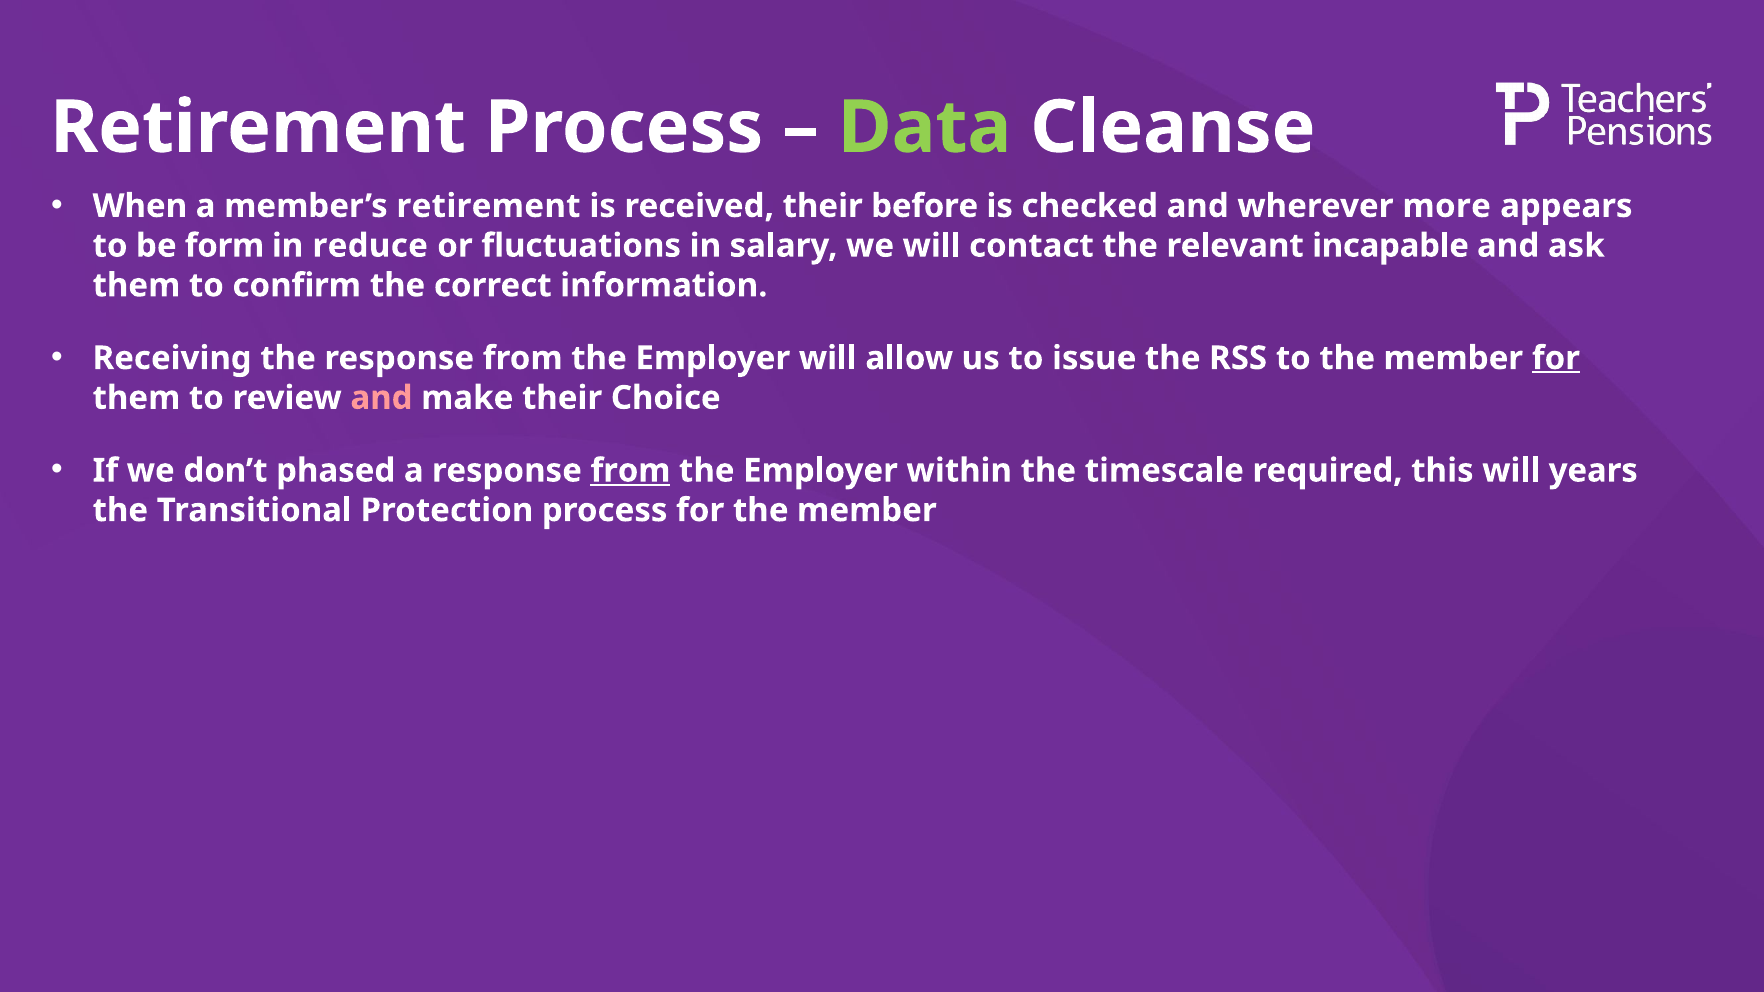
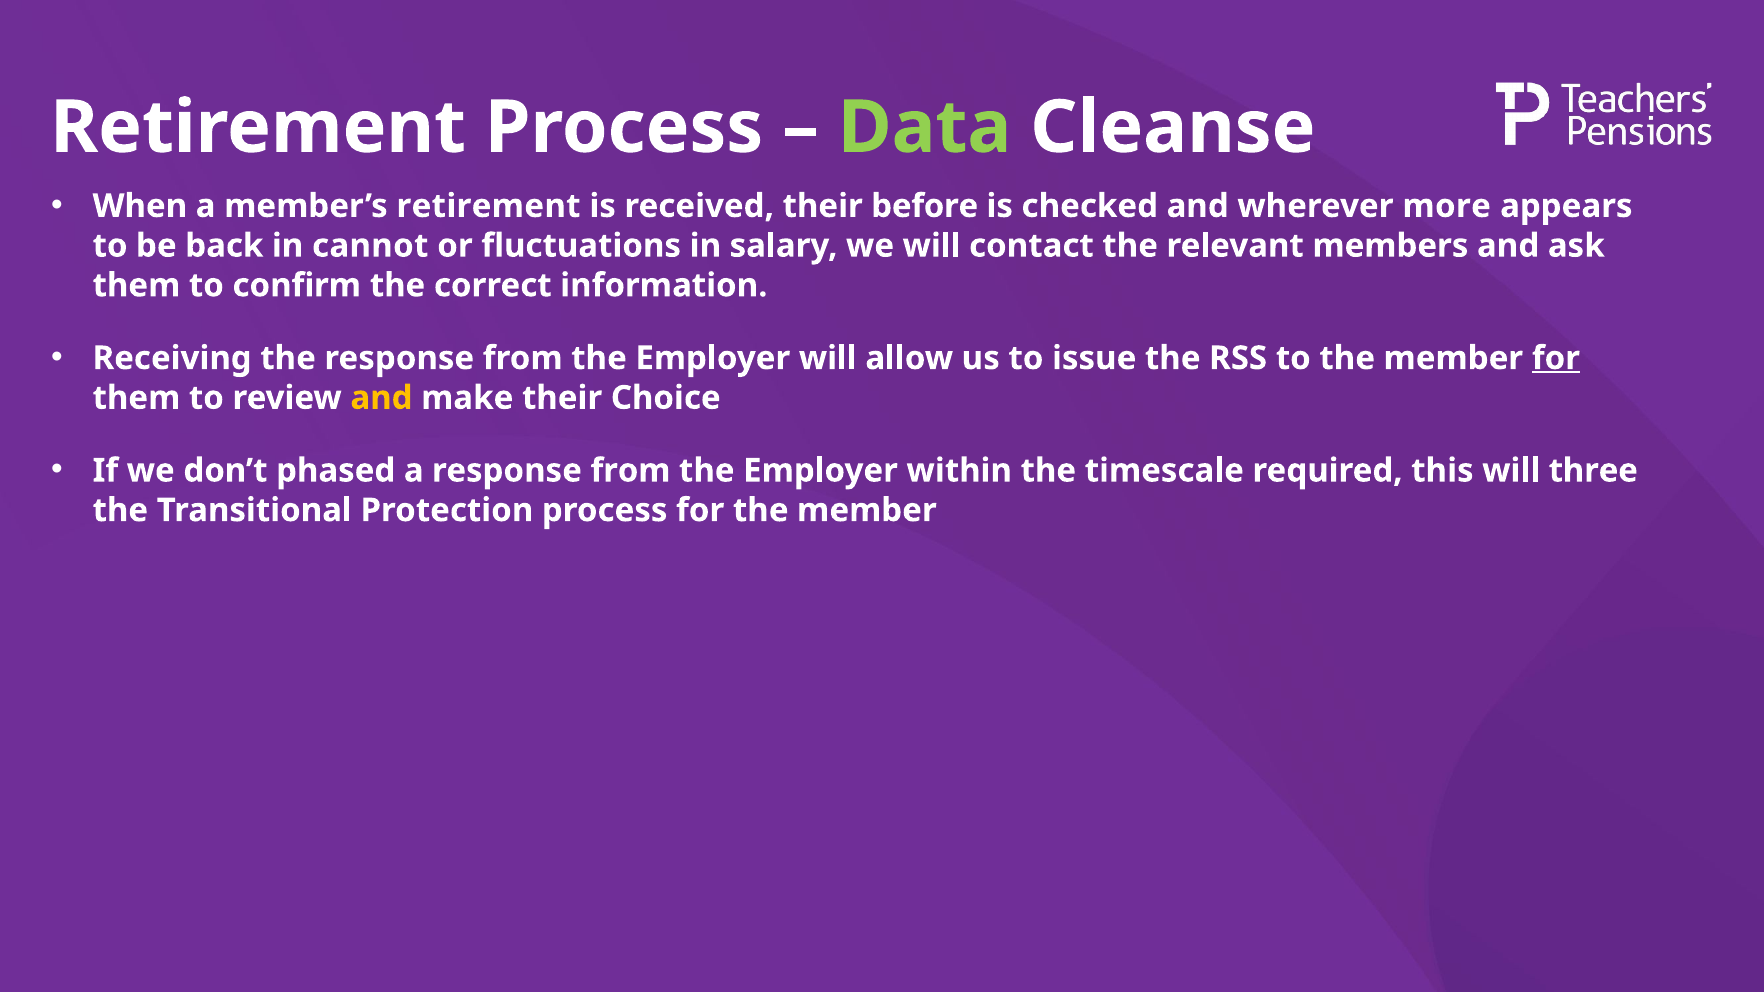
form: form -> back
reduce: reduce -> cannot
incapable: incapable -> members
and at (381, 398) colour: pink -> yellow
from at (630, 471) underline: present -> none
years: years -> three
